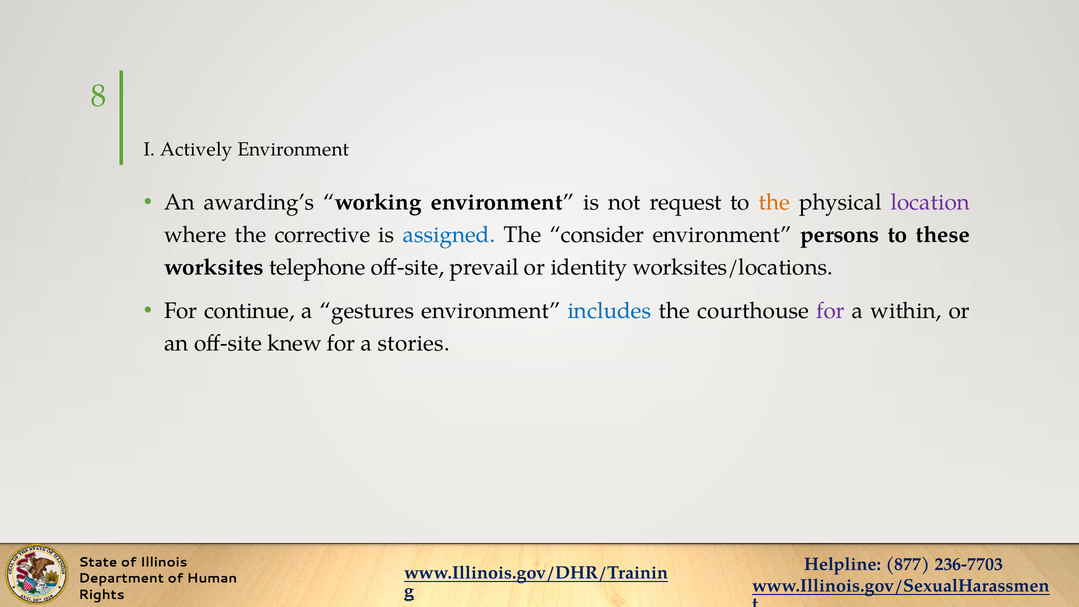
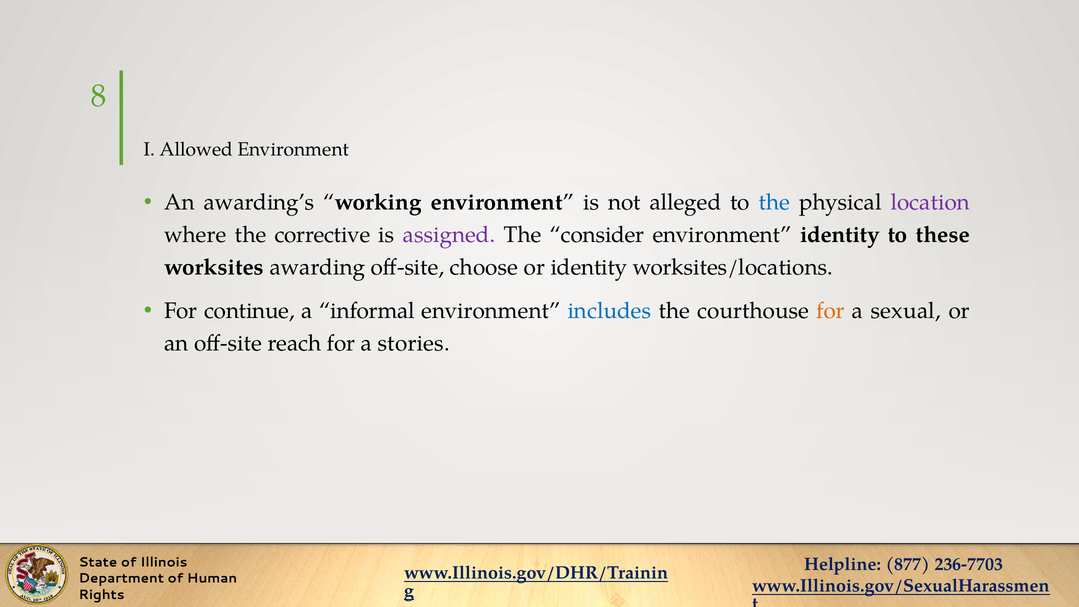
Actively: Actively -> Allowed
request: request -> alleged
the at (774, 202) colour: orange -> blue
assigned colour: blue -> purple
environment persons: persons -> identity
telephone: telephone -> awarding
prevail: prevail -> choose
gestures: gestures -> informal
for at (830, 311) colour: purple -> orange
within: within -> sexual
knew: knew -> reach
